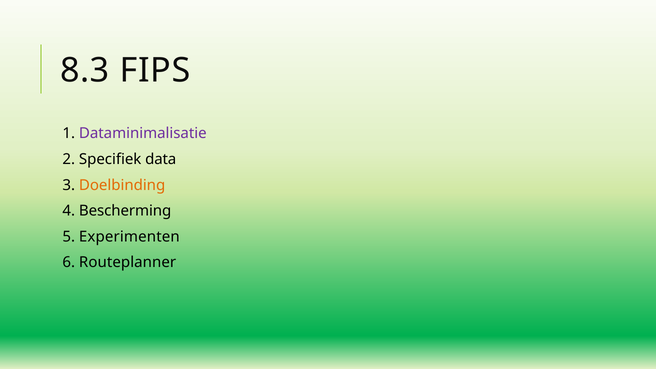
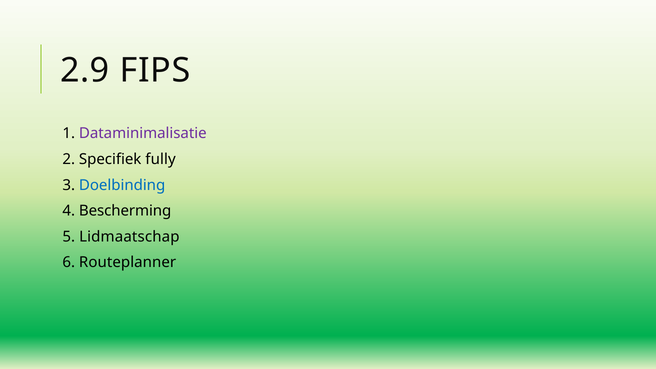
8.3: 8.3 -> 2.9
data: data -> fully
Doelbinding colour: orange -> blue
Experimenten: Experimenten -> Lidmaatschap
